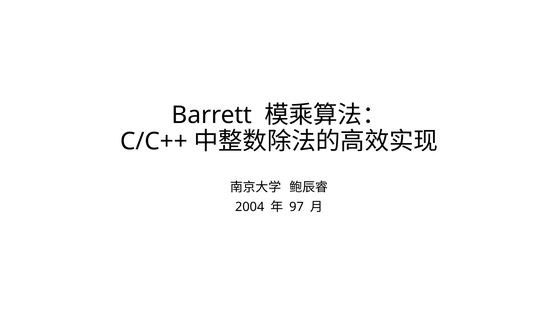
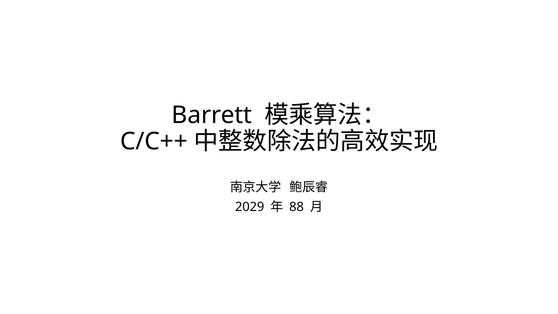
2004: 2004 -> 2029
97: 97 -> 88
